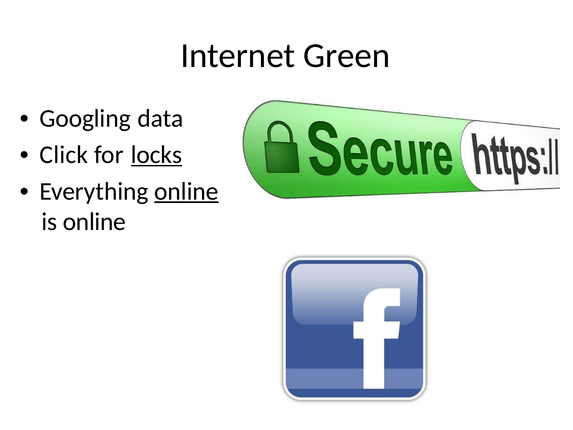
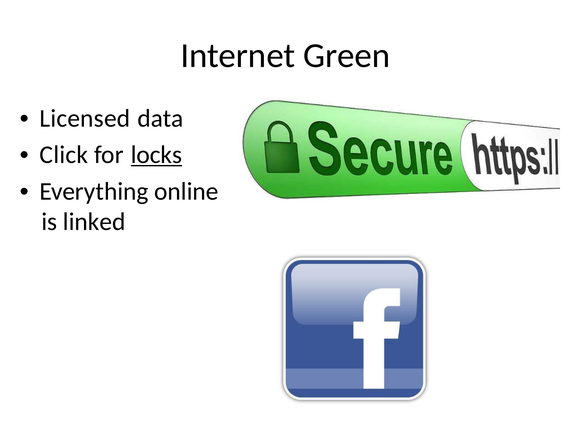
Googling: Googling -> Licensed
online at (186, 191) underline: present -> none
is online: online -> linked
